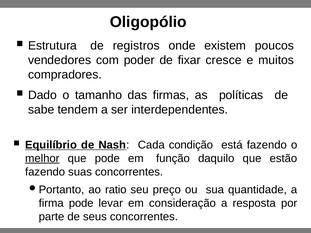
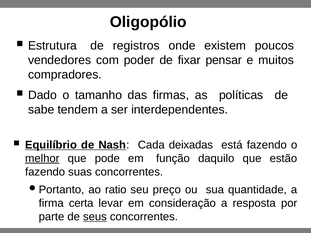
cresce: cresce -> pensar
condição: condição -> deixadas
firma pode: pode -> certa
seus underline: none -> present
